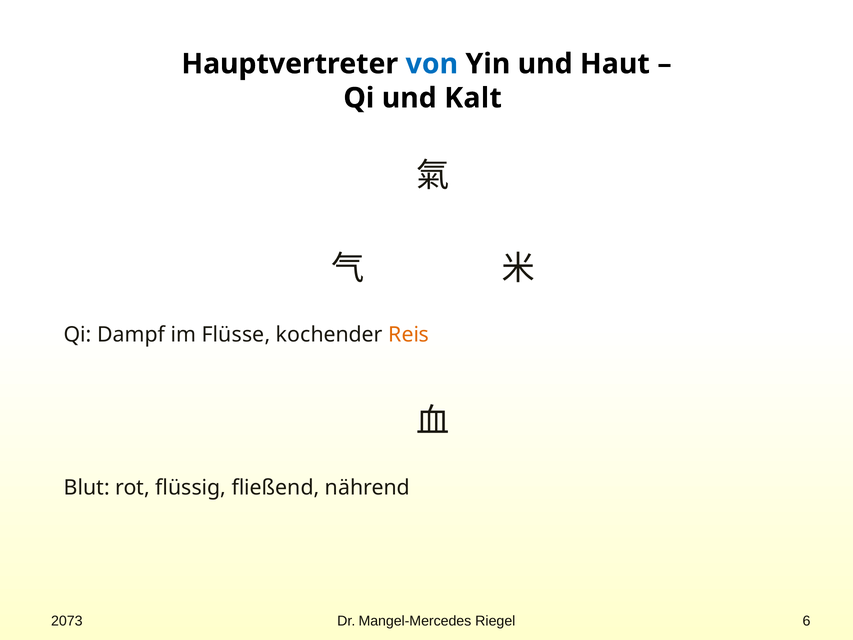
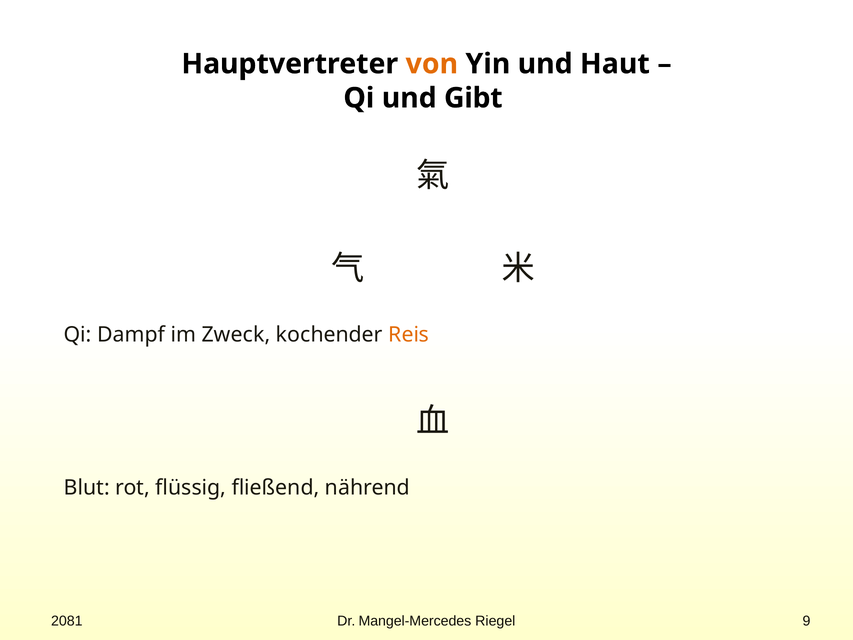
von colour: blue -> orange
Kalt: Kalt -> Gibt
Flüsse: Flüsse -> Zweck
2073: 2073 -> 2081
6: 6 -> 9
